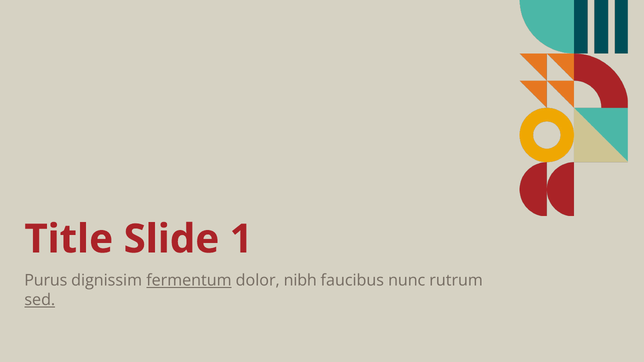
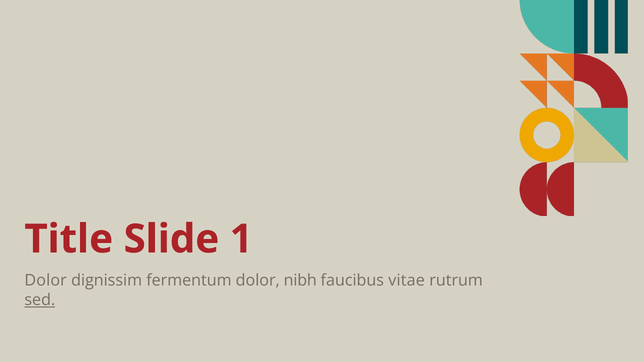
Purus at (46, 281): Purus -> Dolor
fermentum underline: present -> none
nunc: nunc -> vitae
